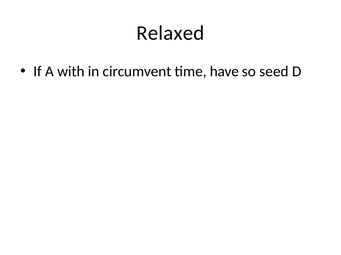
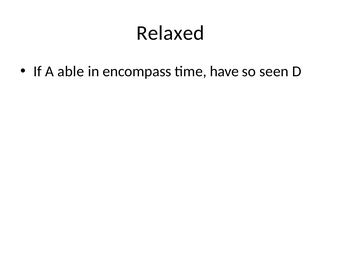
with: with -> able
circumvent: circumvent -> encompass
seed: seed -> seen
